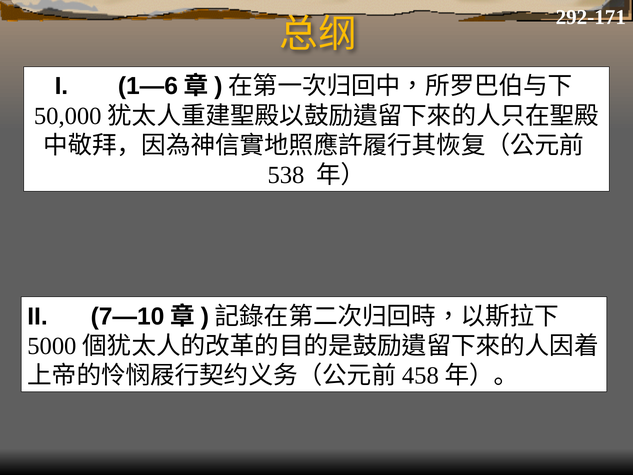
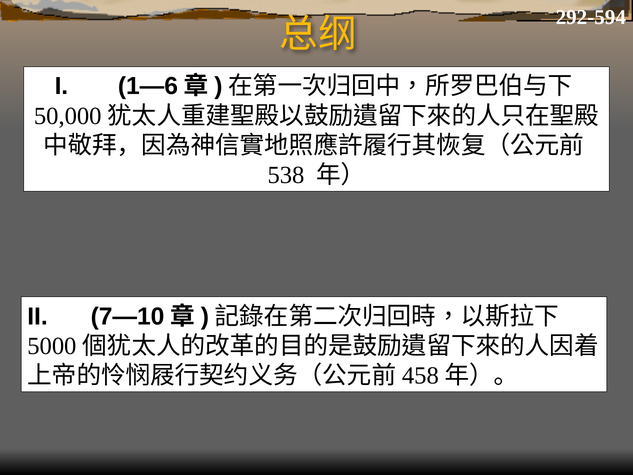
292-171: 292-171 -> 292-594
